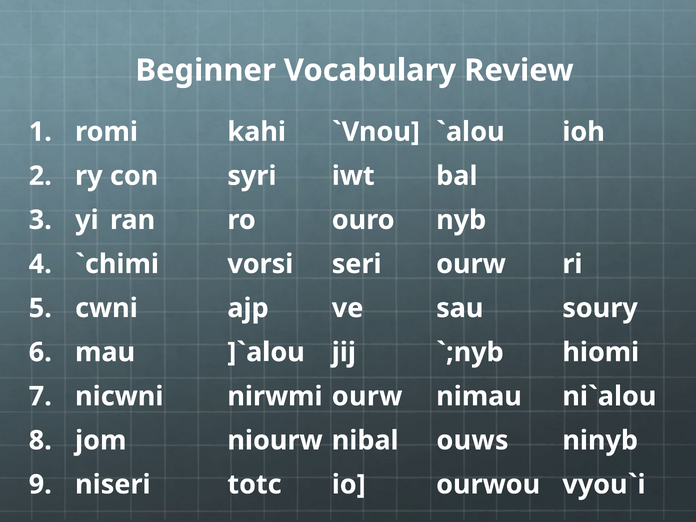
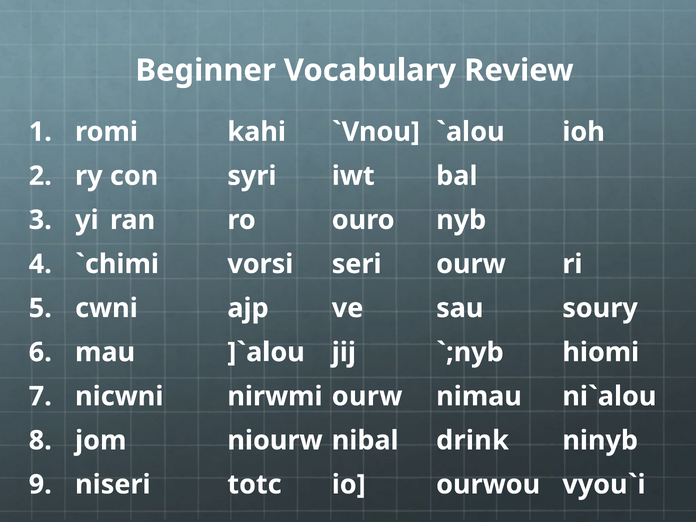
ouws: ouws -> drink
